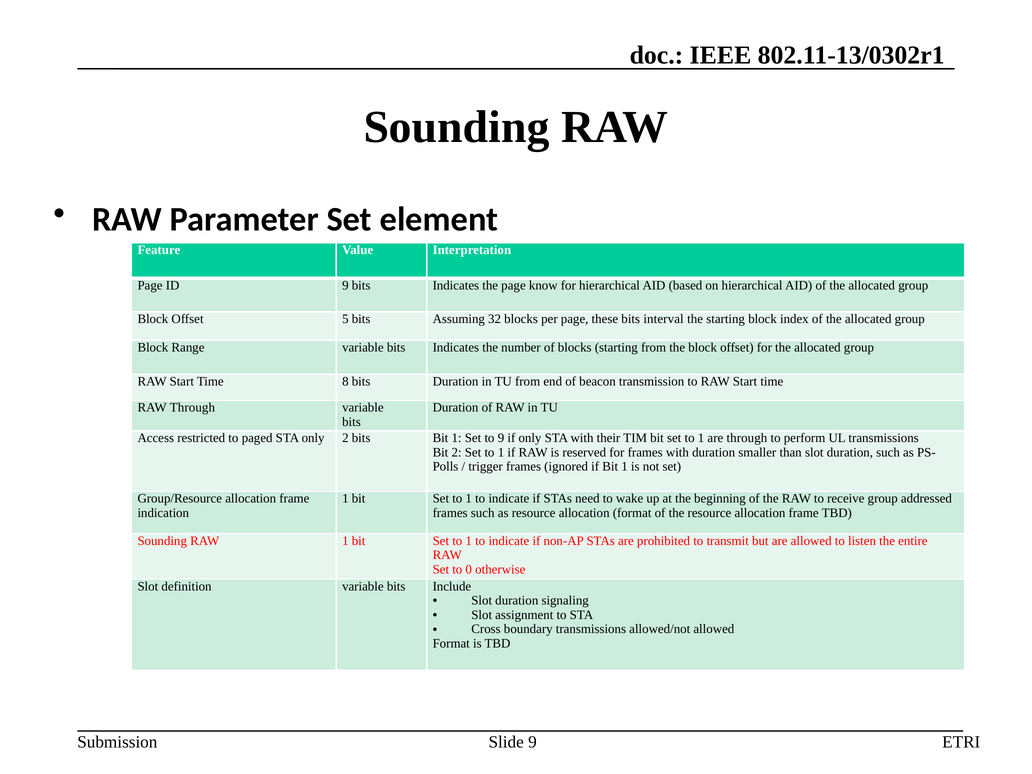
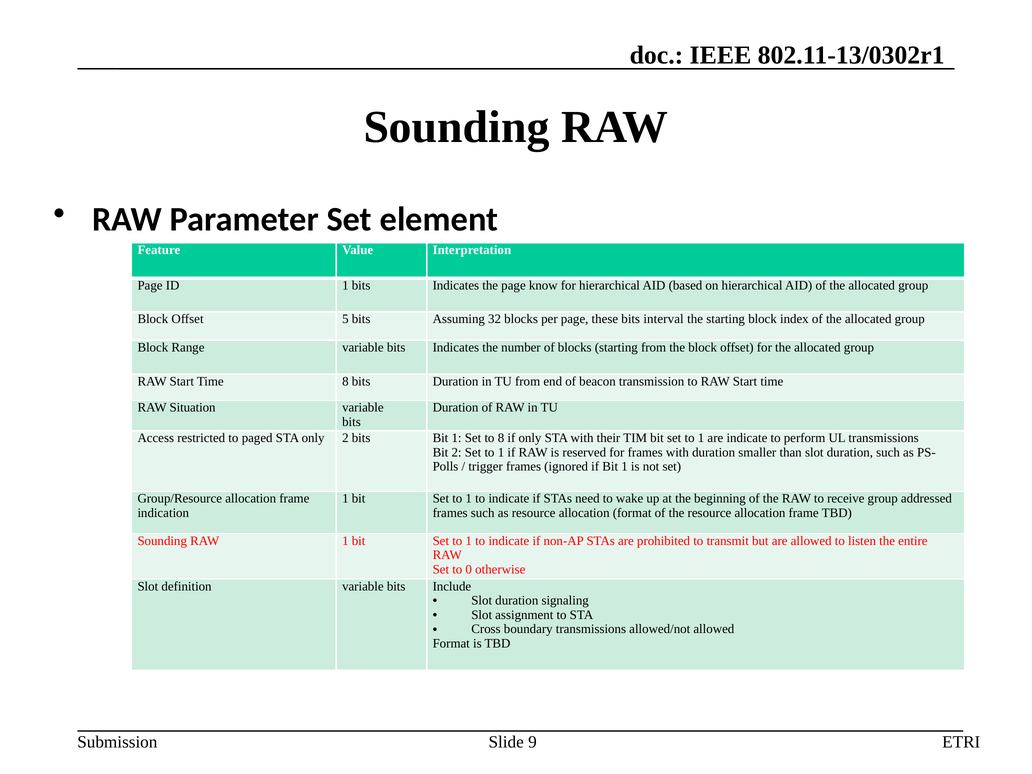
ID 9: 9 -> 1
RAW Through: Through -> Situation
to 9: 9 -> 8
are through: through -> indicate
